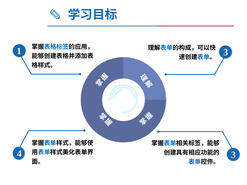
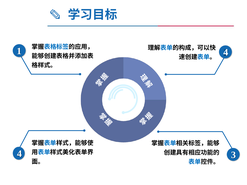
1 3: 3 -> 4
